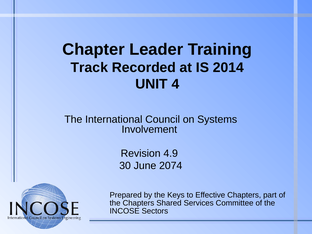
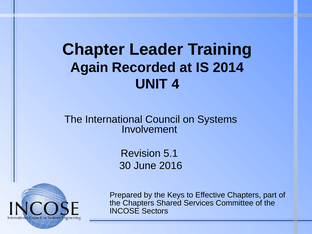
Track: Track -> Again
4.9: 4.9 -> 5.1
2074: 2074 -> 2016
